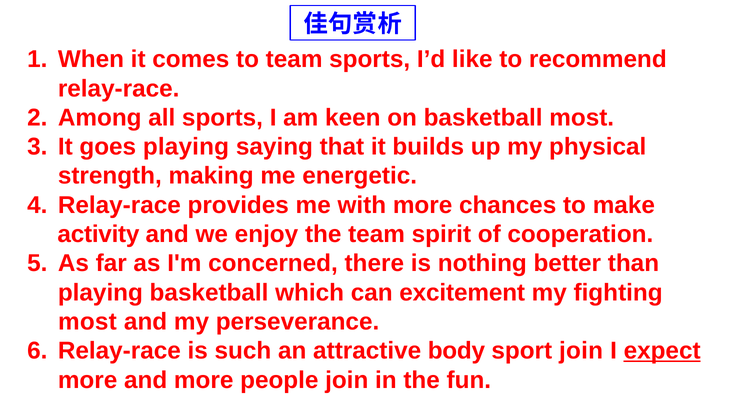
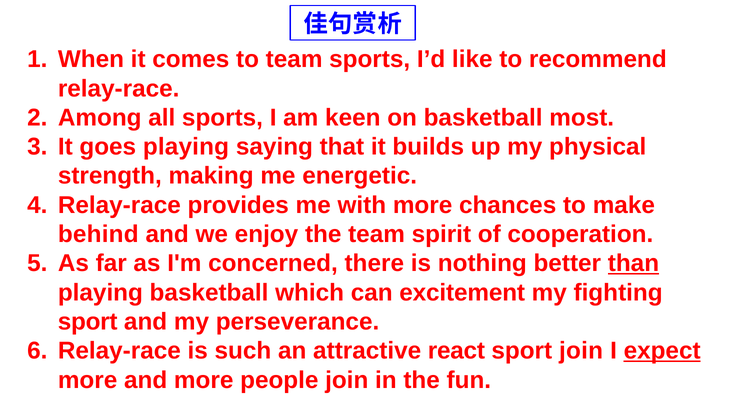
activity: activity -> behind
than underline: none -> present
most at (87, 322): most -> sport
body: body -> react
